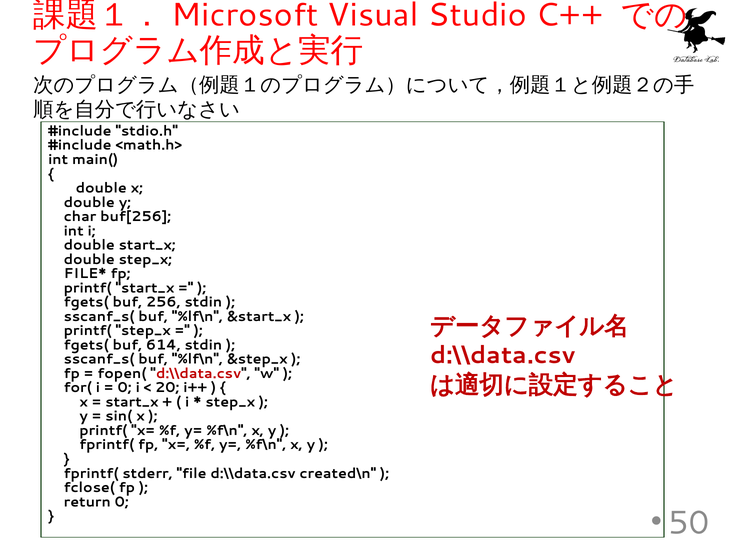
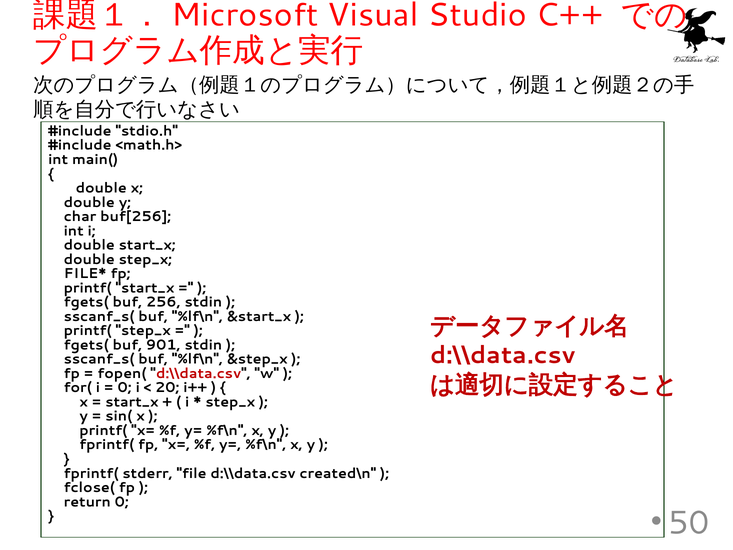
614: 614 -> 901
